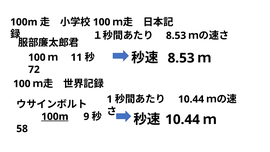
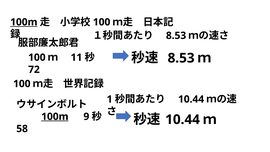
100m at (24, 22) underline: none -> present
